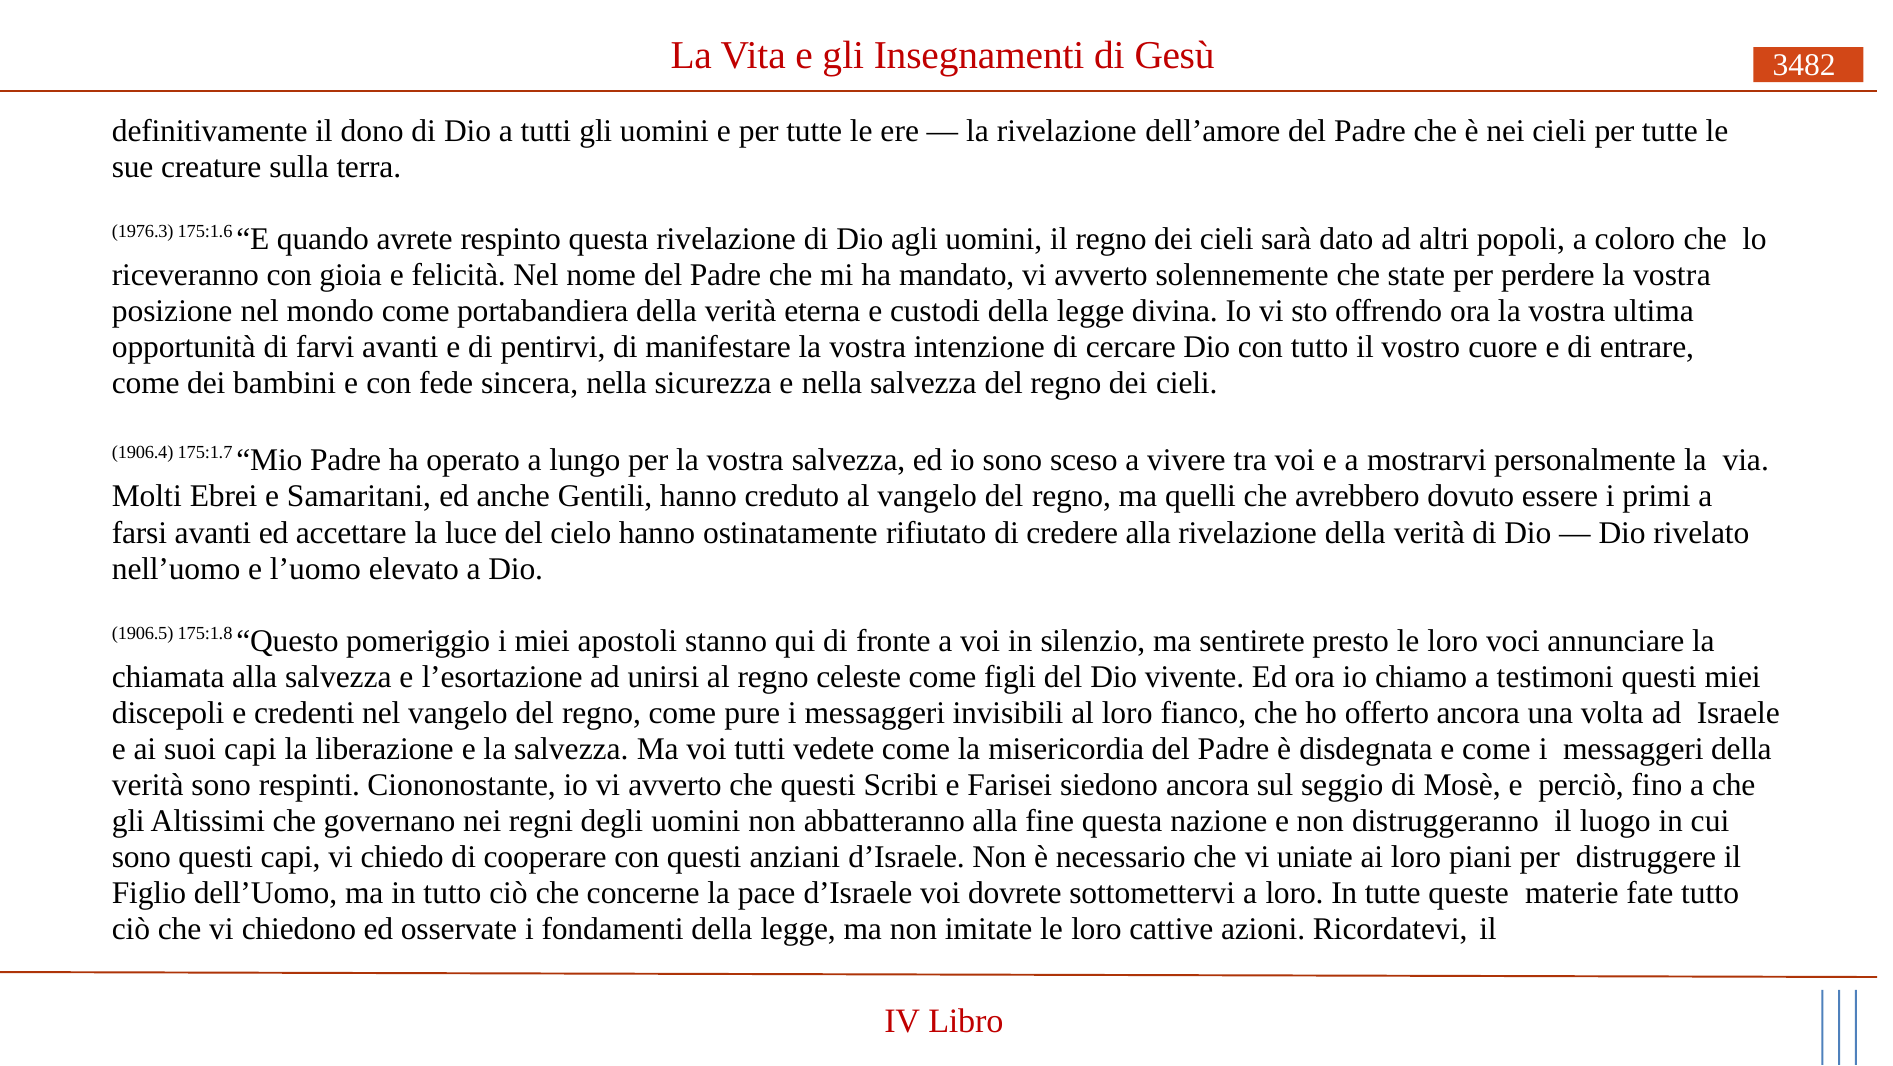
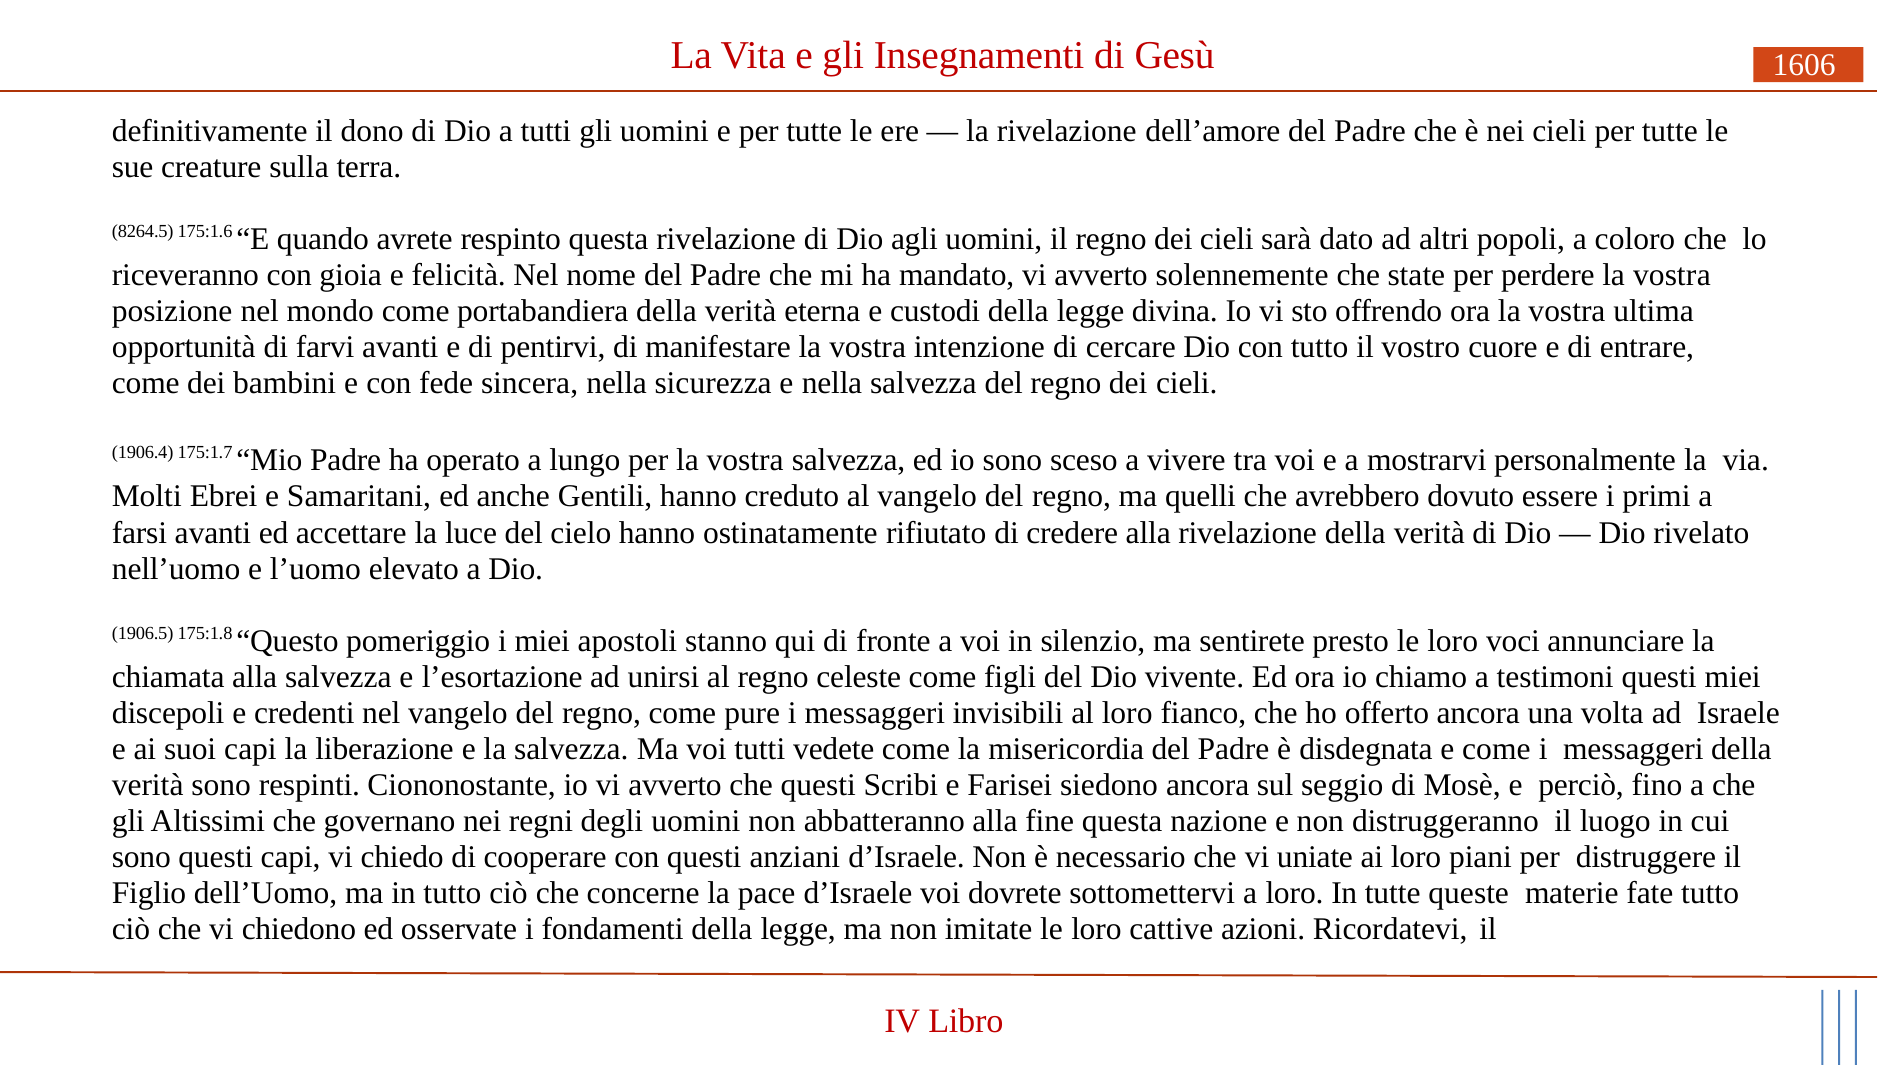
3482: 3482 -> 1606
1976.3: 1976.3 -> 8264.5
